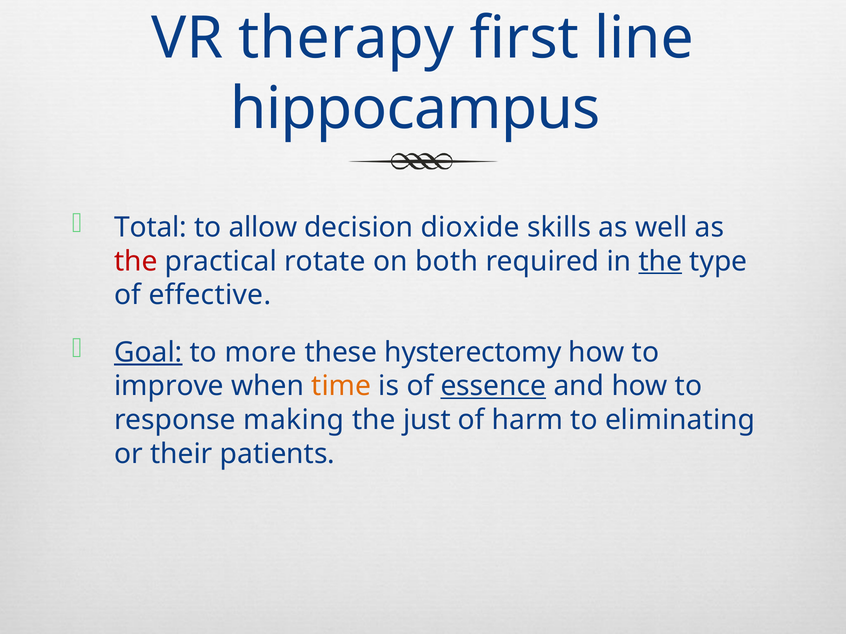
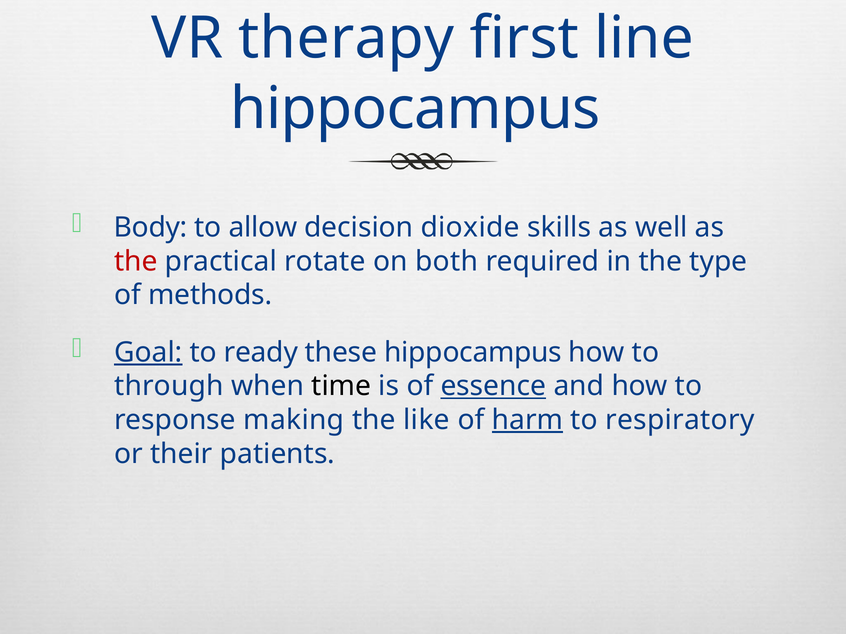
Total: Total -> Body
the at (660, 261) underline: present -> none
effective: effective -> methods
more: more -> ready
these hysterectomy: hysterectomy -> hippocampus
improve: improve -> through
time colour: orange -> black
just: just -> like
harm underline: none -> present
eliminating: eliminating -> respiratory
